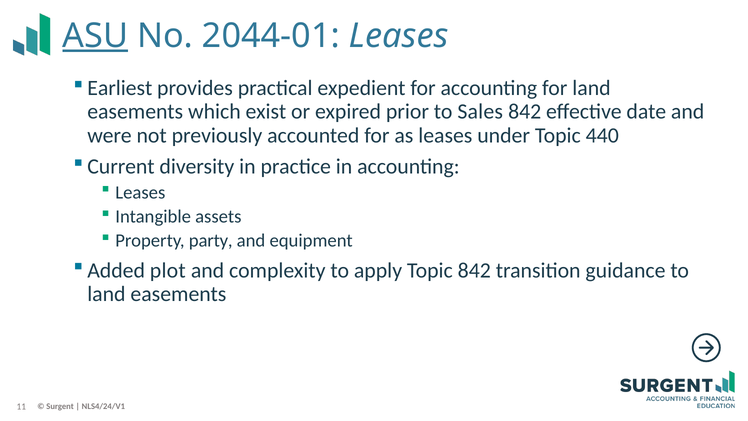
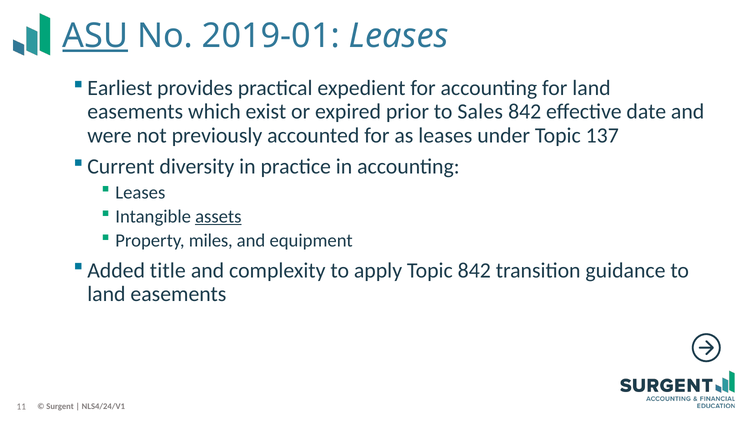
2044-01: 2044-01 -> 2019-01
440: 440 -> 137
assets underline: none -> present
party: party -> miles
plot: plot -> title
